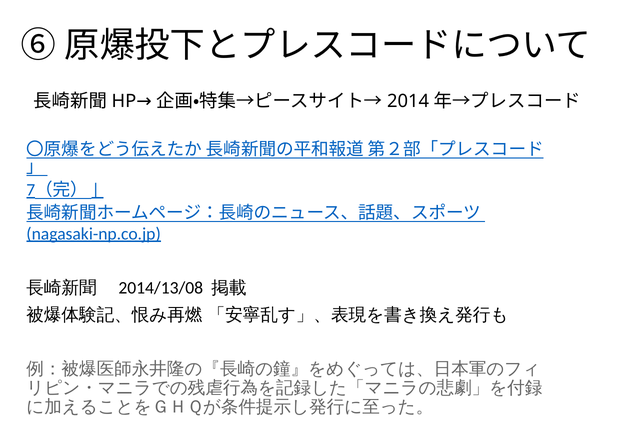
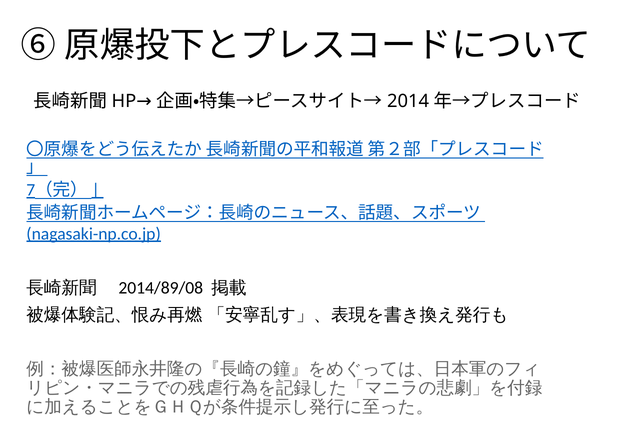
2014/13/08: 2014/13/08 -> 2014/89/08
